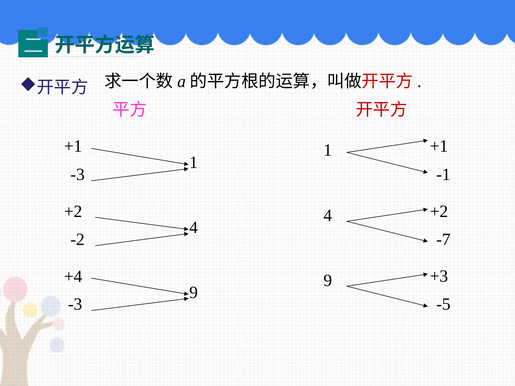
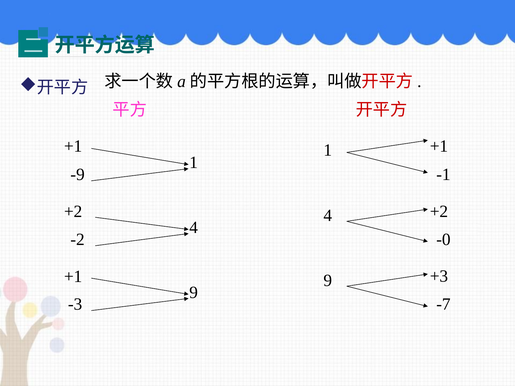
-3 at (78, 175): -3 -> -9
-7: -7 -> -0
+4 at (73, 277): +4 -> +1
-5: -5 -> -7
